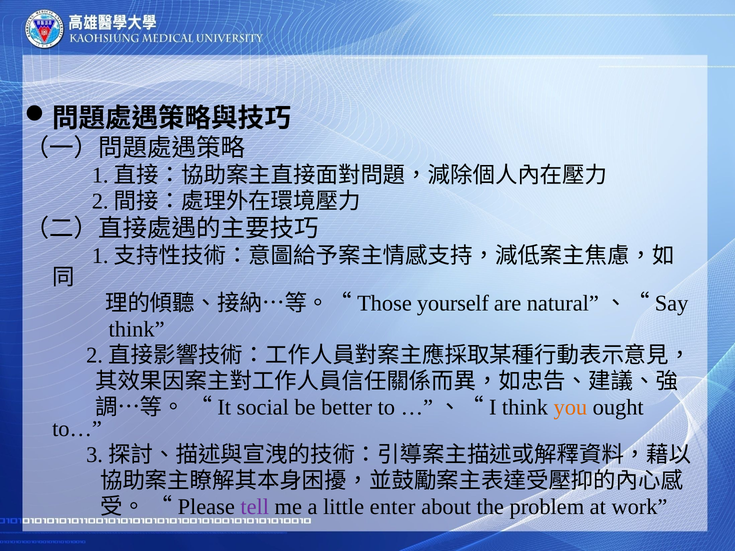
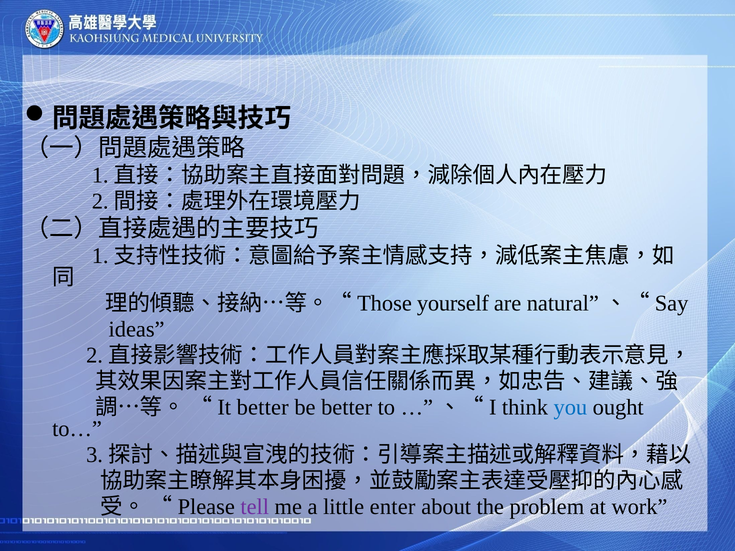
think at (137, 329): think -> ideas
It social: social -> better
you colour: orange -> blue
